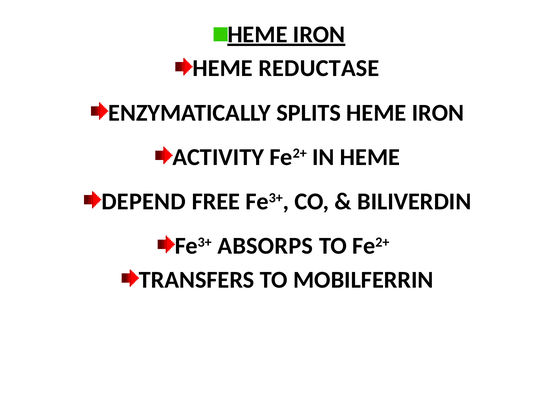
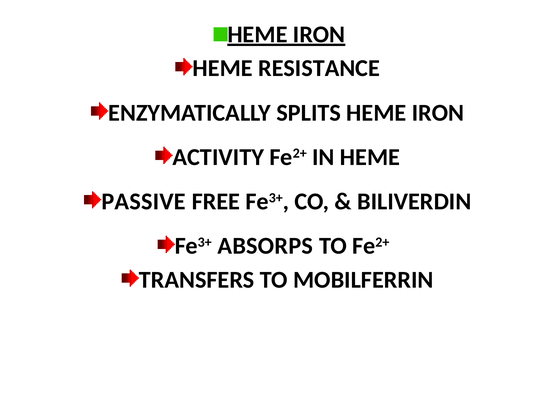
REDUCTASE: REDUCTASE -> RESISTANCE
DEPEND: DEPEND -> PASSIVE
